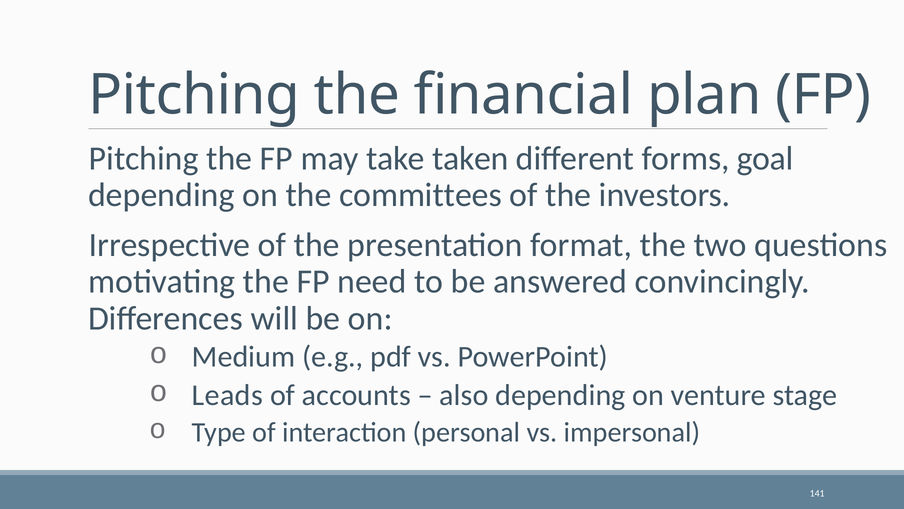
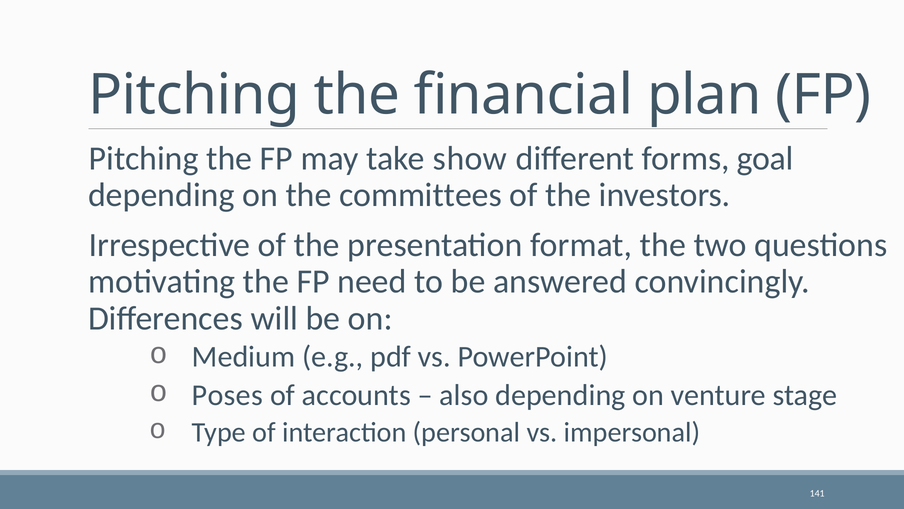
taken: taken -> show
Leads: Leads -> Poses
